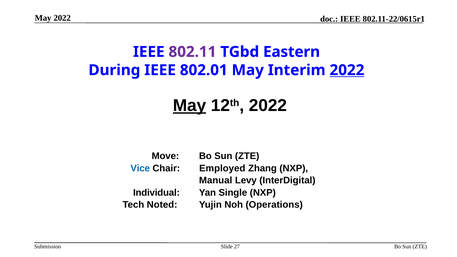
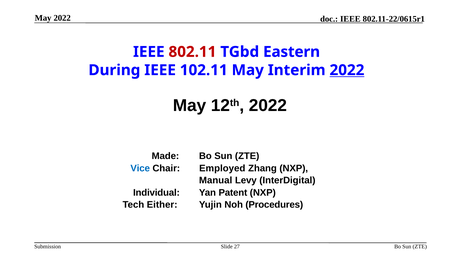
802.11 colour: purple -> red
802.01: 802.01 -> 102.11
May at (190, 106) underline: present -> none
Move: Move -> Made
Single: Single -> Patent
Noted: Noted -> Either
Operations: Operations -> Procedures
